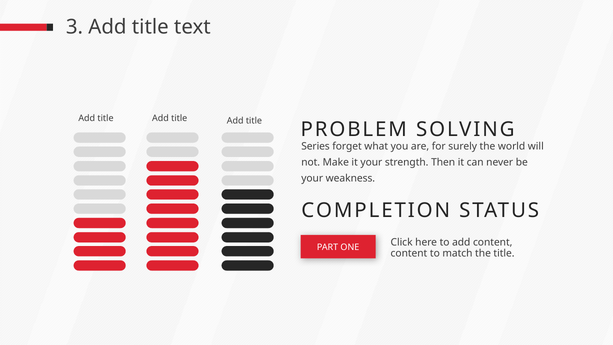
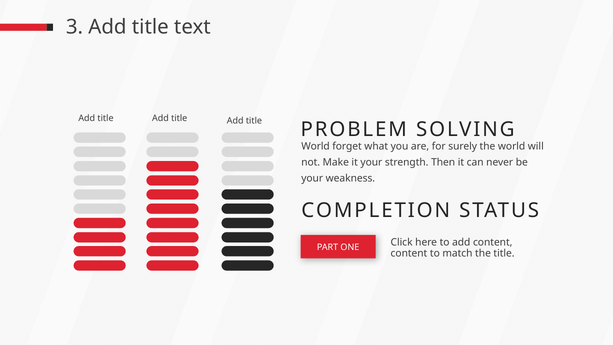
Series at (316, 146): Series -> World
